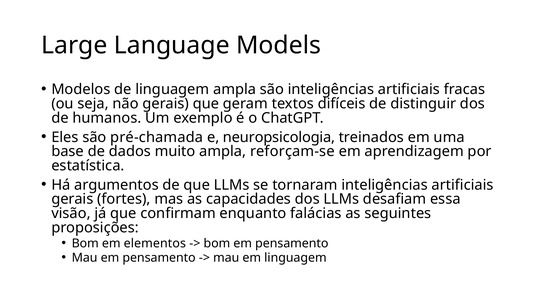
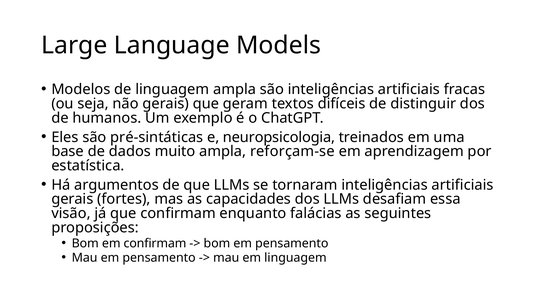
pré-chamada: pré-chamada -> pré-sintáticas
em elementos: elementos -> confirmam
